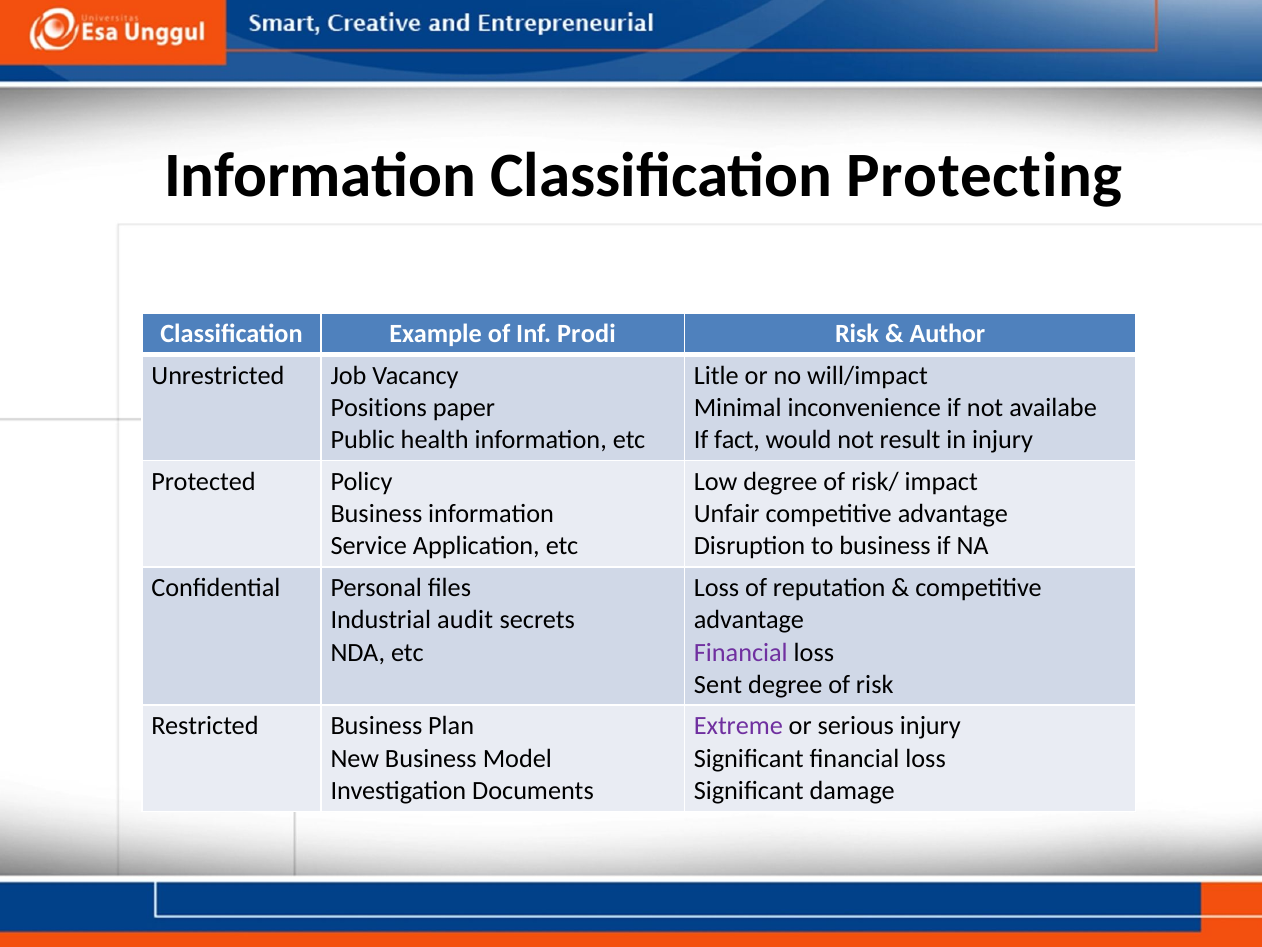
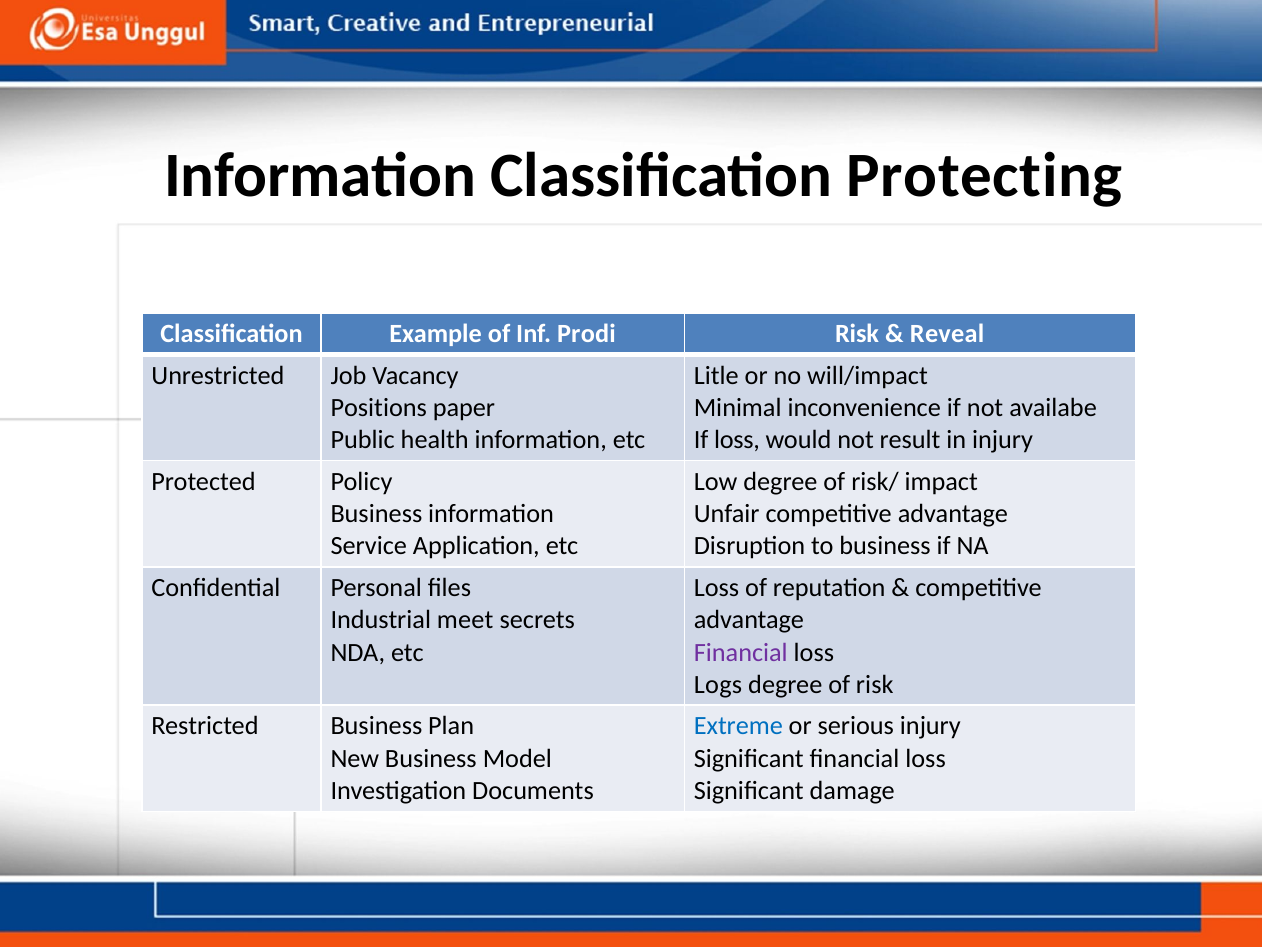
Author: Author -> Reveal
If fact: fact -> loss
audit: audit -> meet
Sent: Sent -> Logs
Extreme colour: purple -> blue
